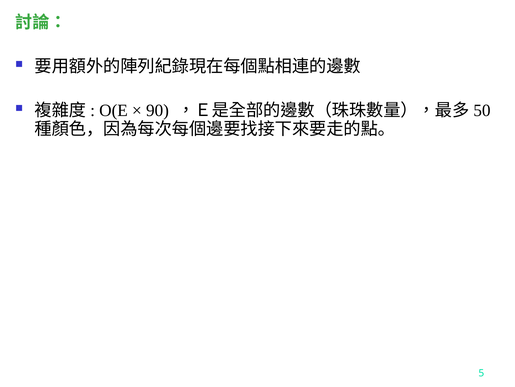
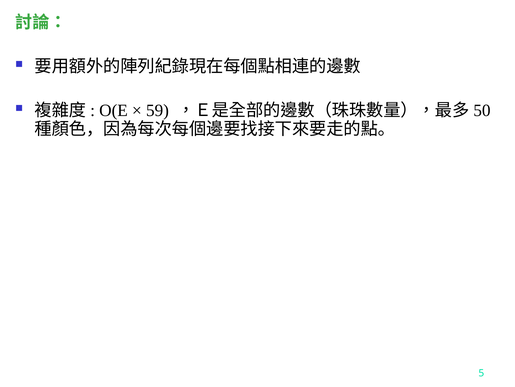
90: 90 -> 59
